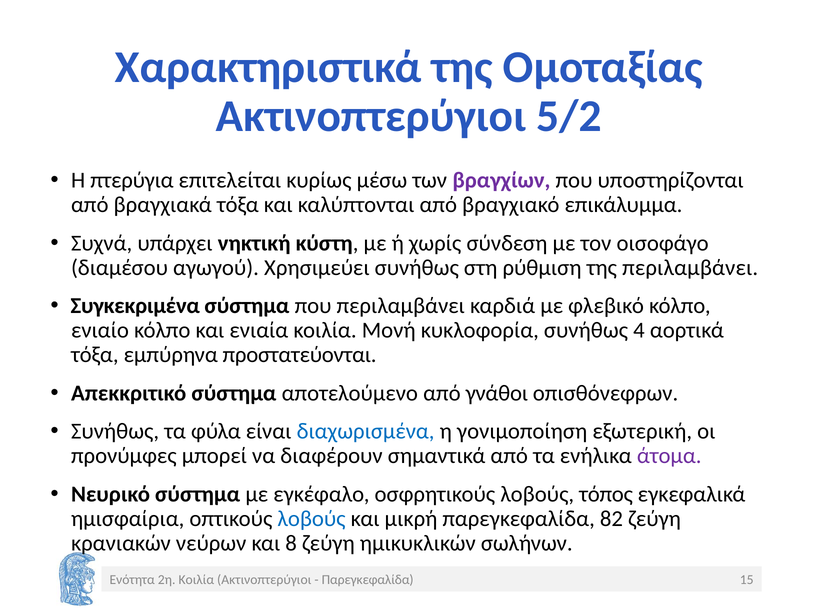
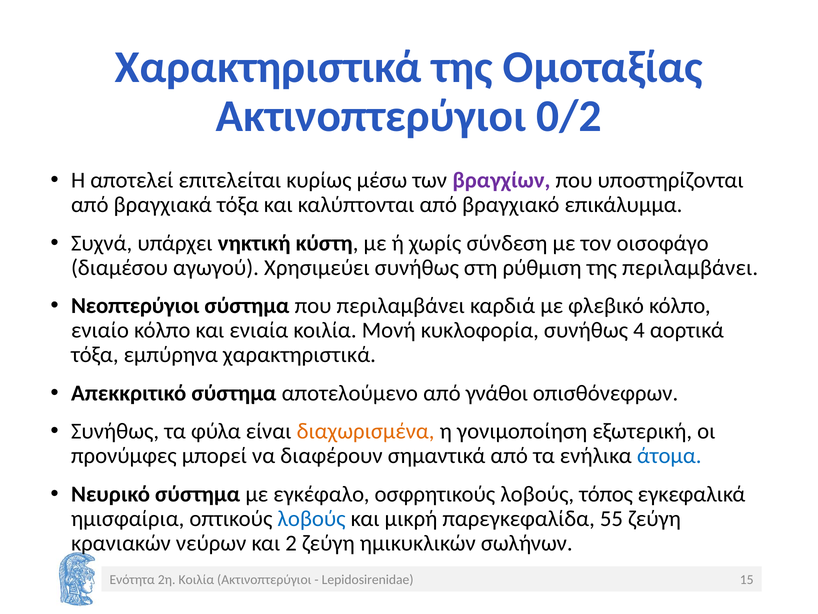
5/2: 5/2 -> 0/2
πτερύγια: πτερύγια -> αποτελεί
Συγκεκριμένα: Συγκεκριμένα -> Νεοπτερύγιοι
εμπύρηνα προστατεύονται: προστατεύονται -> χαρακτηριστικά
διαχωρισμένα colour: blue -> orange
άτομα colour: purple -> blue
82: 82 -> 55
8: 8 -> 2
Παρεγκεφαλίδα at (368, 579): Παρεγκεφαλίδα -> Lepidosirenidae
